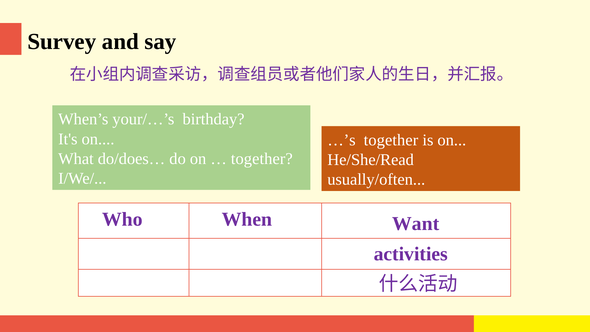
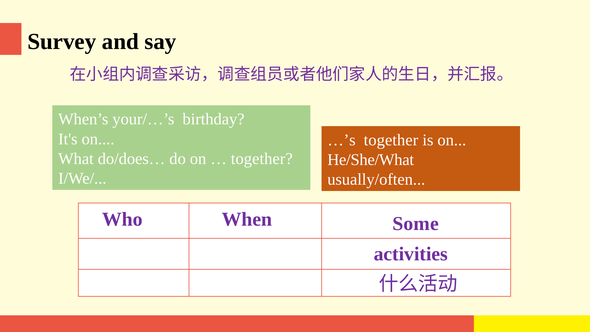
He/She/Read: He/She/Read -> He/She/What
Want: Want -> Some
